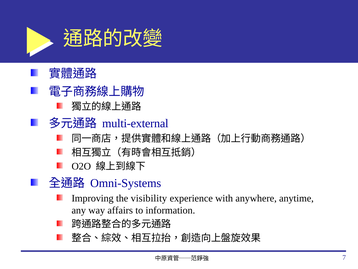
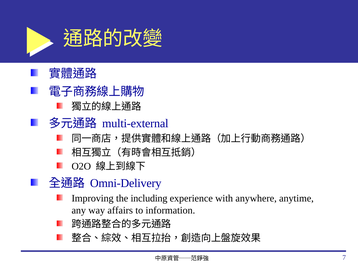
Omni-Systems: Omni-Systems -> Omni-Delivery
visibility: visibility -> including
